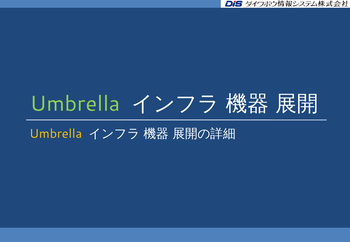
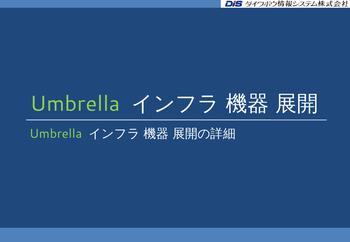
Umbrella at (56, 134) colour: yellow -> light green
